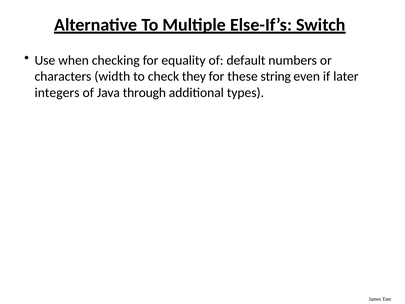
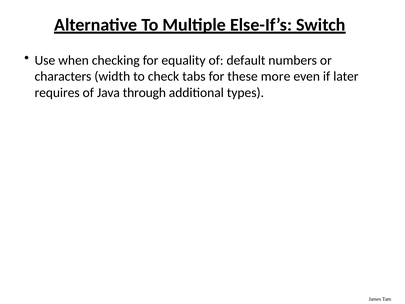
they: they -> tabs
string: string -> more
integers: integers -> requires
